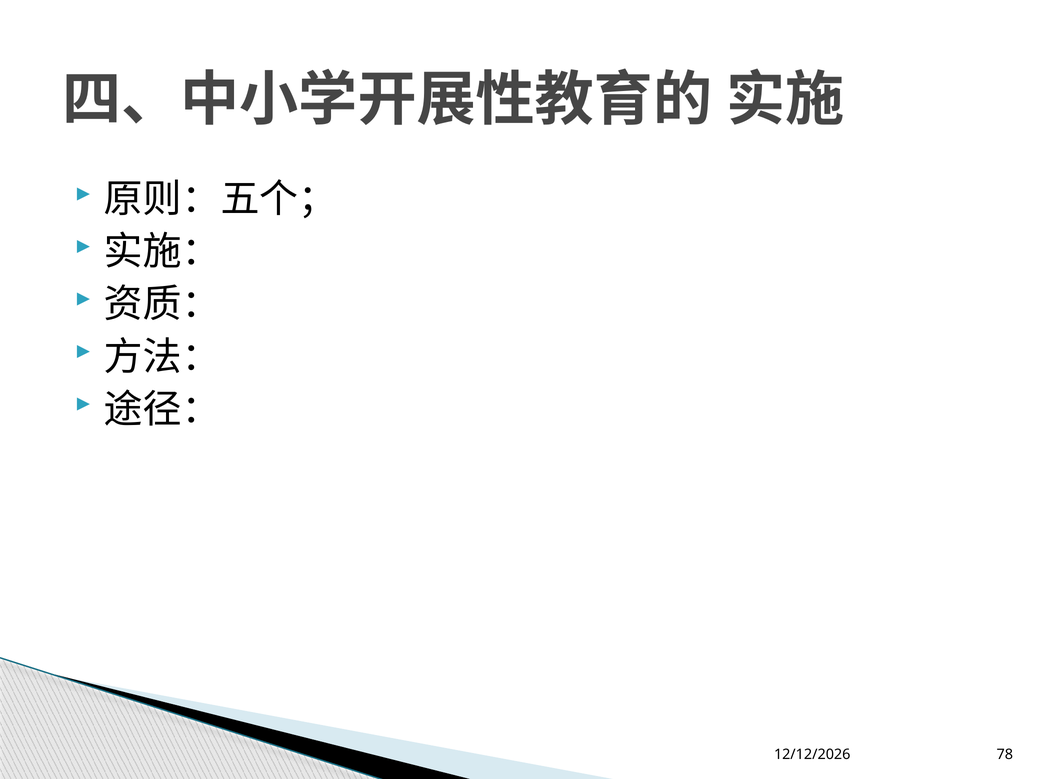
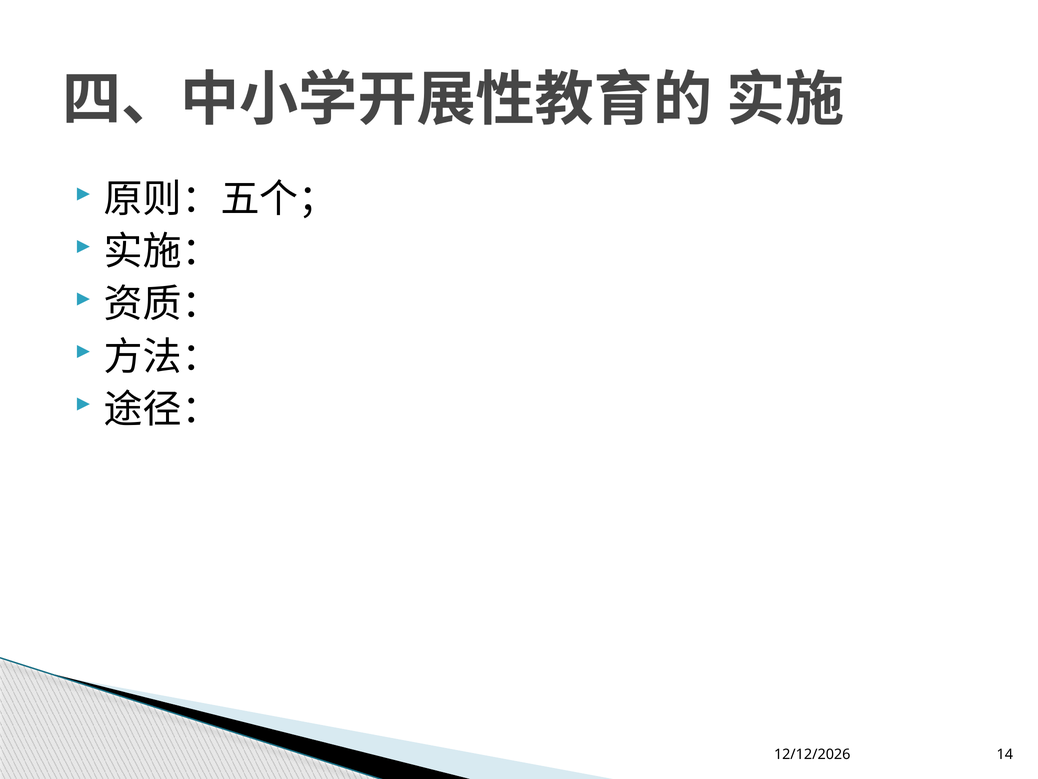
78: 78 -> 14
